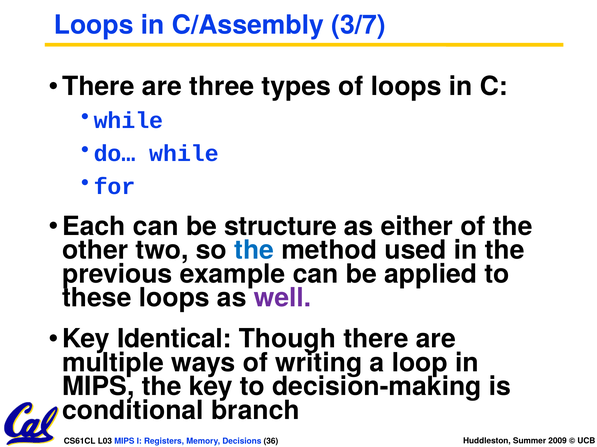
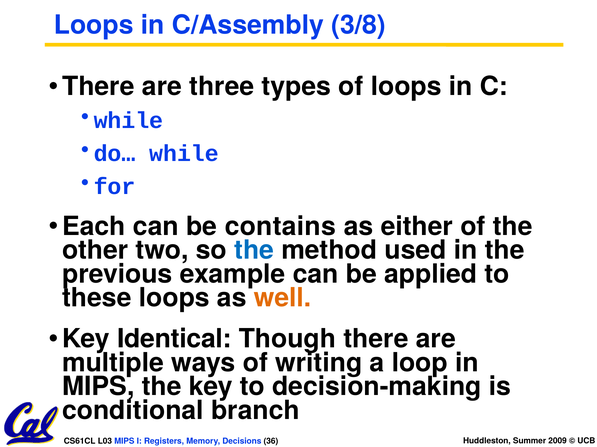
3/7: 3/7 -> 3/8
structure: structure -> contains
well colour: purple -> orange
